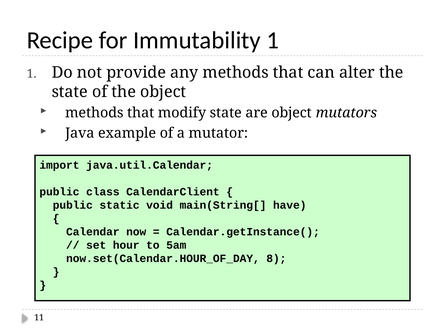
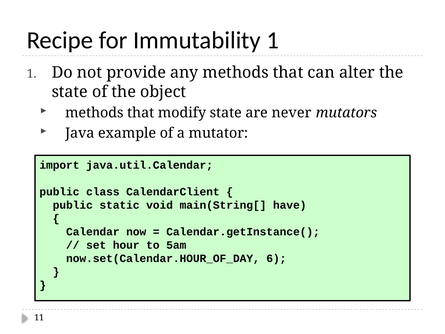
are object: object -> never
8: 8 -> 6
